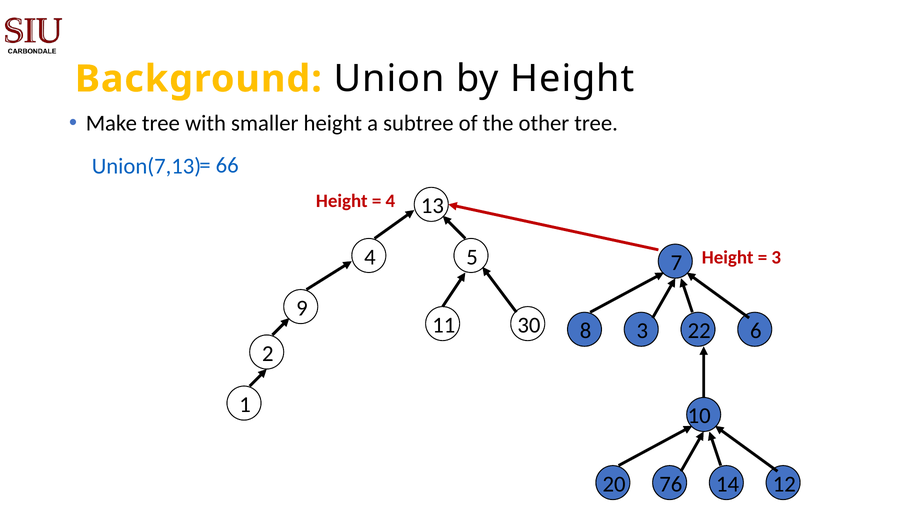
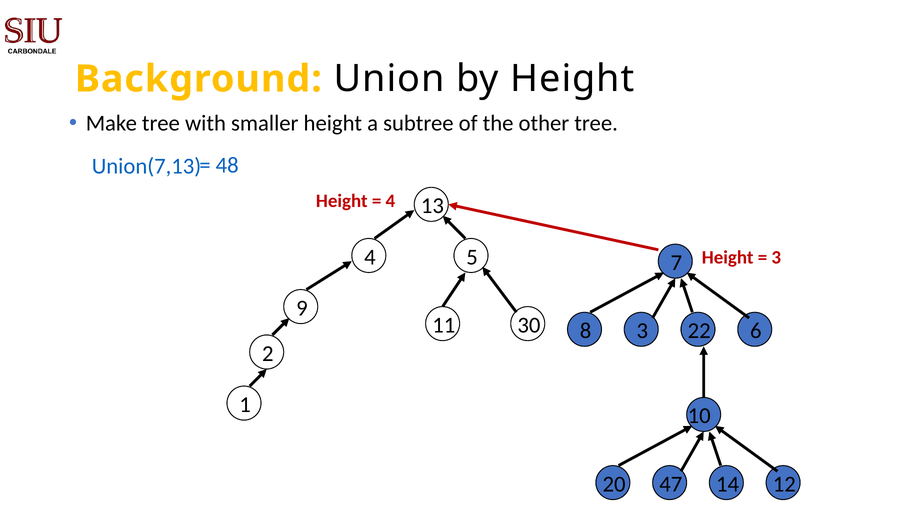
66: 66 -> 48
76: 76 -> 47
